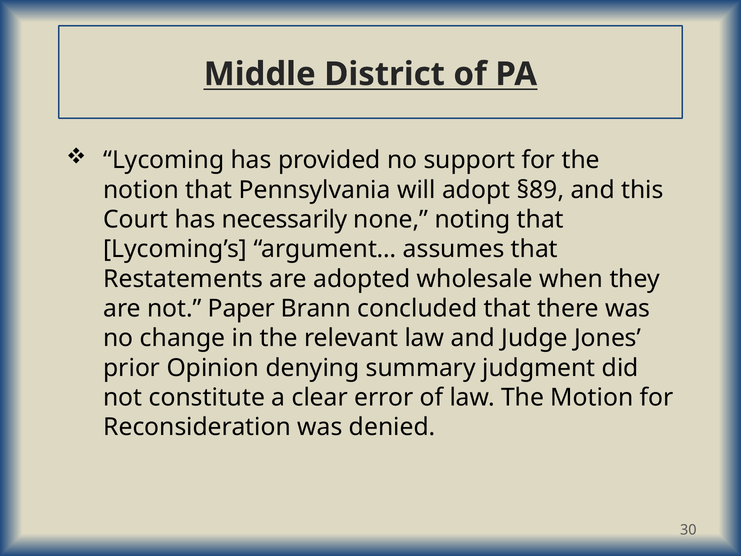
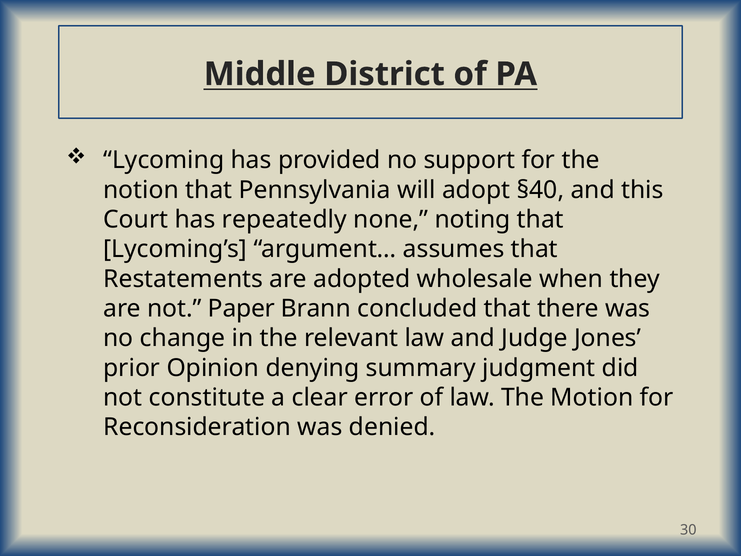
§89: §89 -> §40
necessarily: necessarily -> repeatedly
